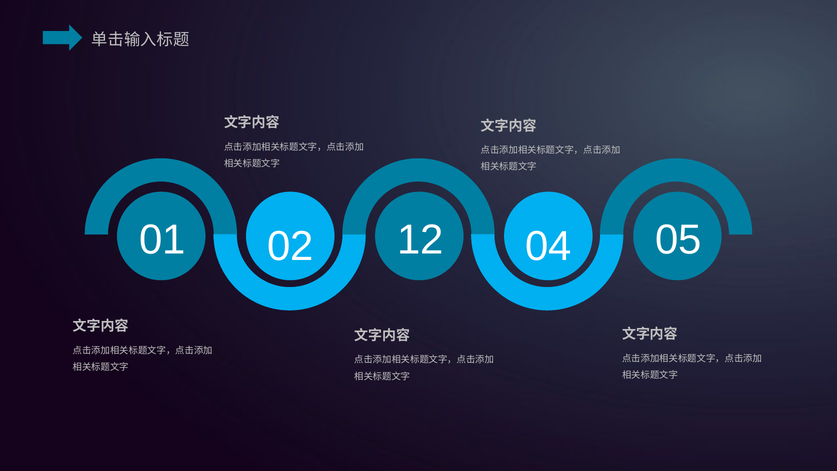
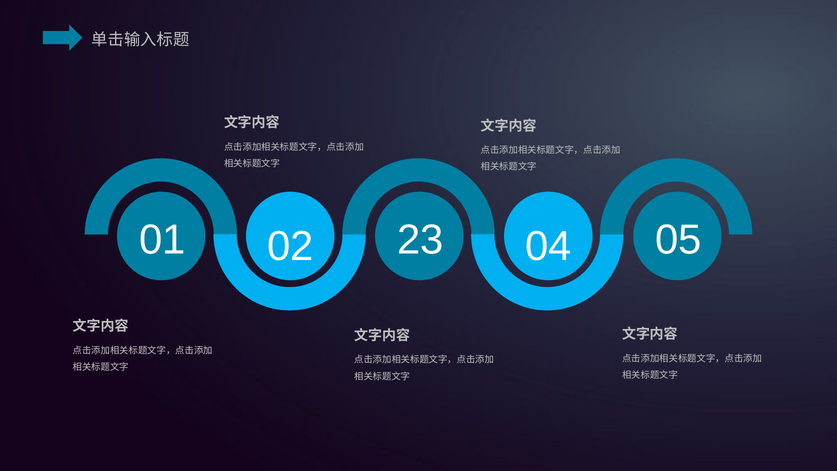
12: 12 -> 23
